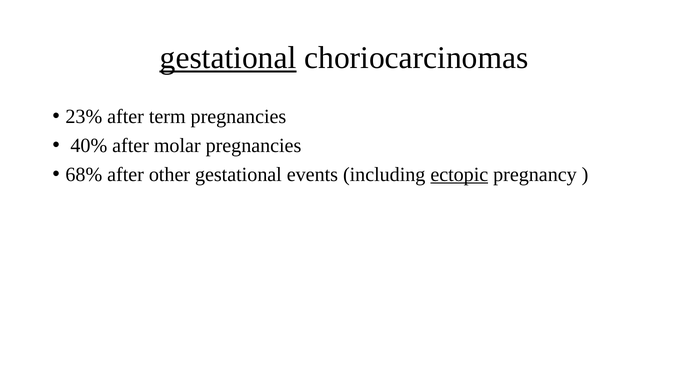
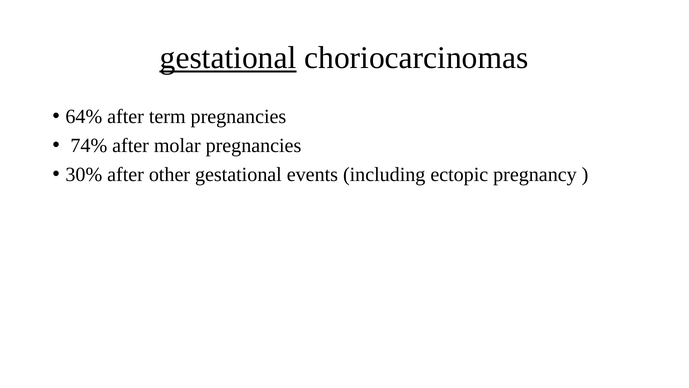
23%: 23% -> 64%
40%: 40% -> 74%
68%: 68% -> 30%
ectopic underline: present -> none
